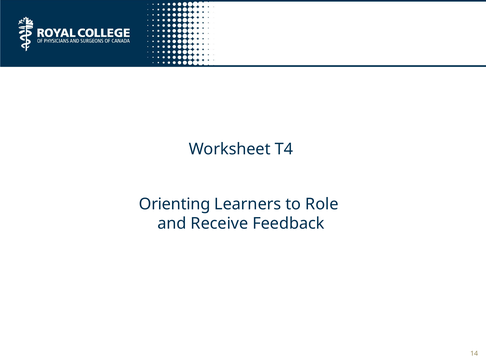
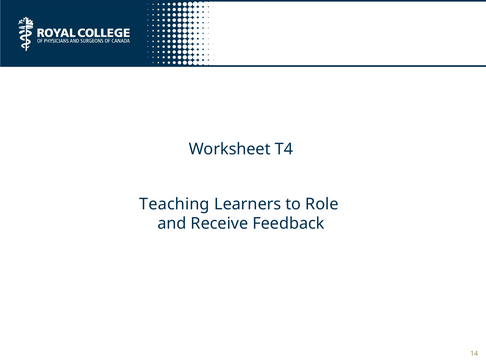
Orienting: Orienting -> Teaching
